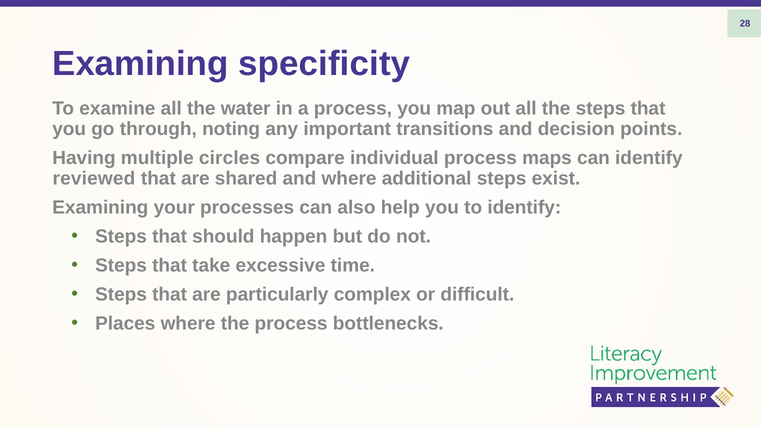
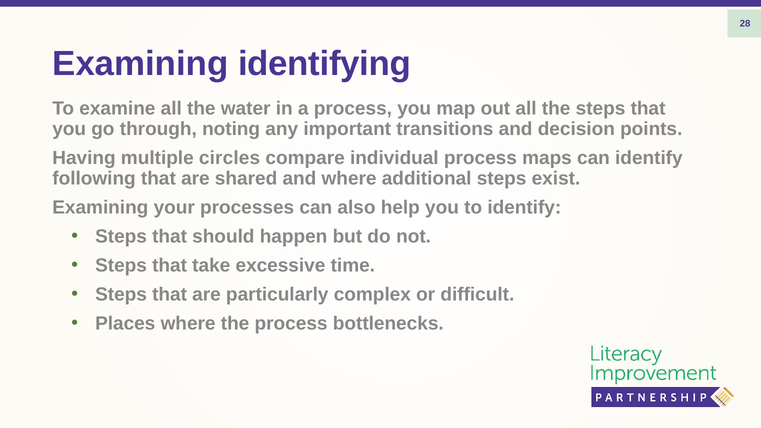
specificity: specificity -> identifying
reviewed: reviewed -> following
